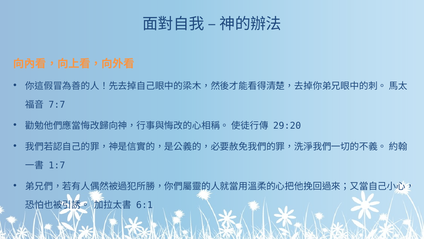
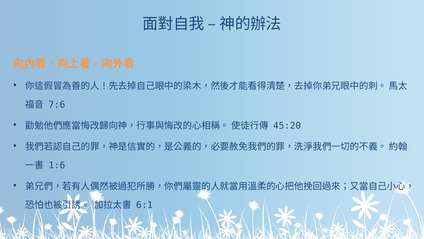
7:7: 7:7 -> 7:6
29:20: 29:20 -> 45:20
1:7: 1:7 -> 1:6
